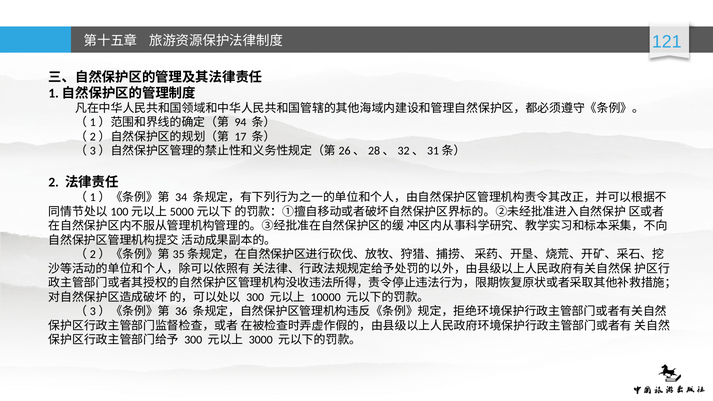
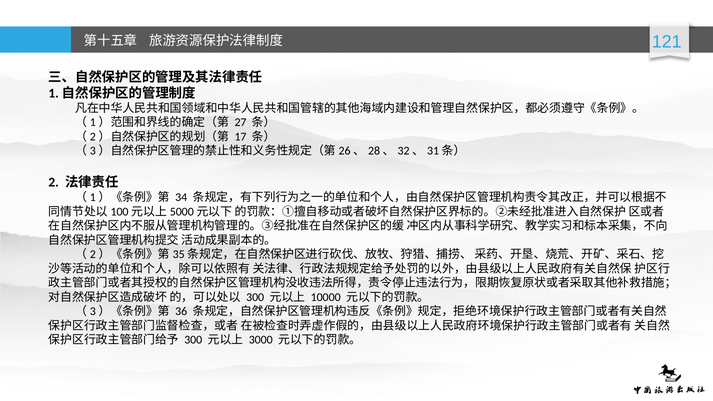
94: 94 -> 27
